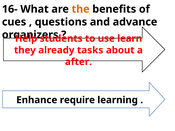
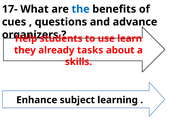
16-: 16- -> 17-
the colour: orange -> blue
after: after -> skills
require: require -> subject
